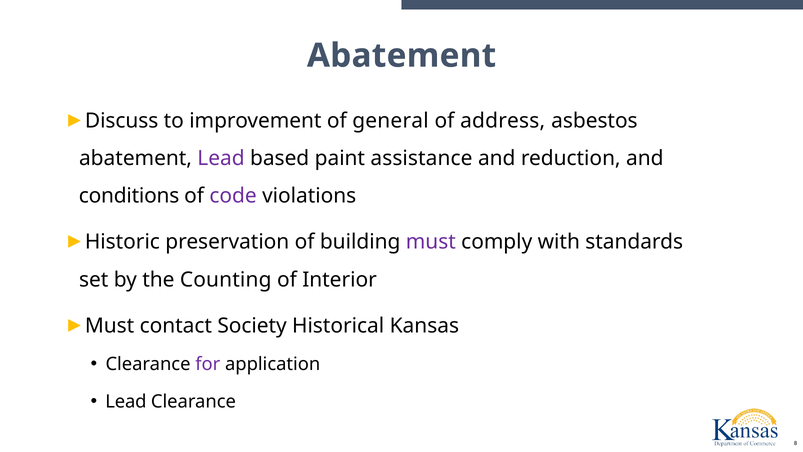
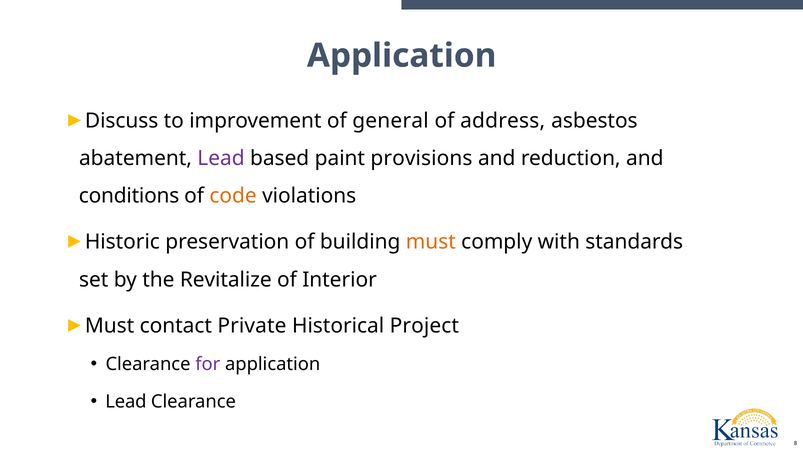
Abatement at (402, 56): Abatement -> Application
assistance: assistance -> provisions
code colour: purple -> orange
must at (431, 242) colour: purple -> orange
Counting: Counting -> Revitalize
Society: Society -> Private
Kansas: Kansas -> Project
